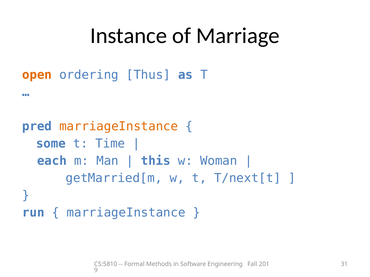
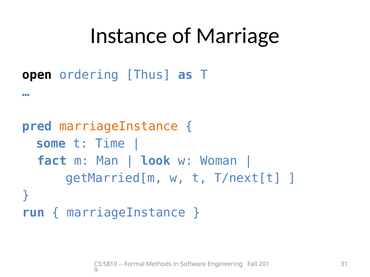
open colour: orange -> black
each: each -> fact
this: this -> look
